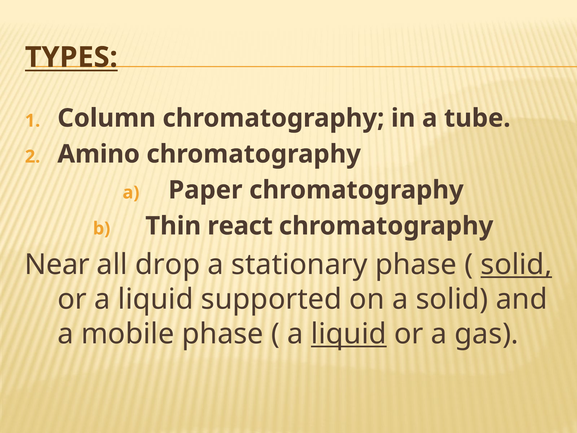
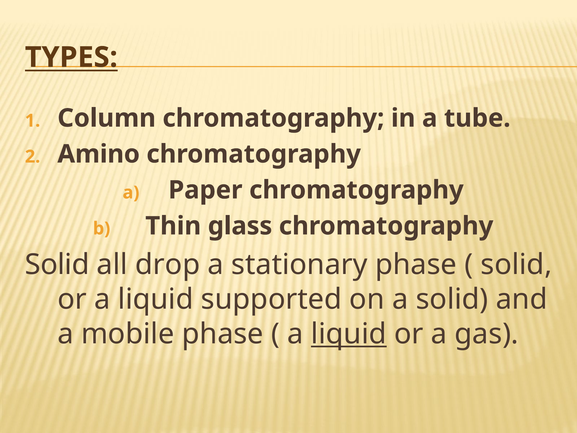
react: react -> glass
Near at (57, 265): Near -> Solid
solid at (516, 265) underline: present -> none
